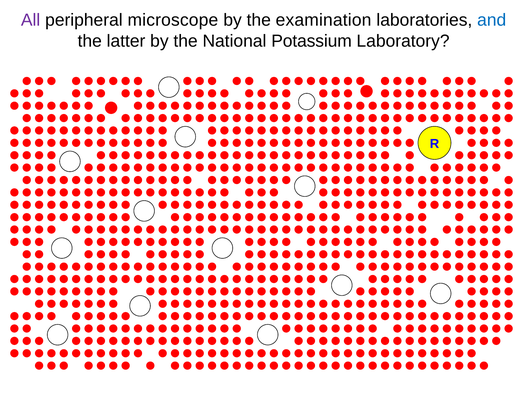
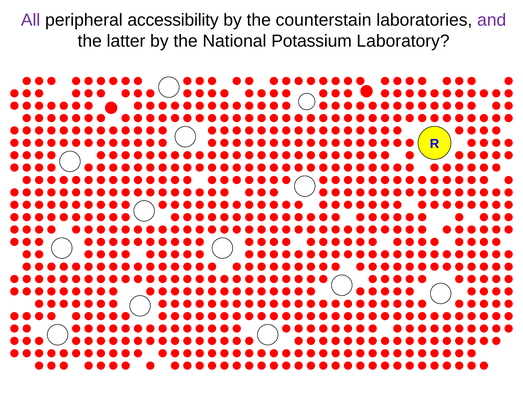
microscope: microscope -> accessibility
examination: examination -> counterstain
and colour: blue -> purple
